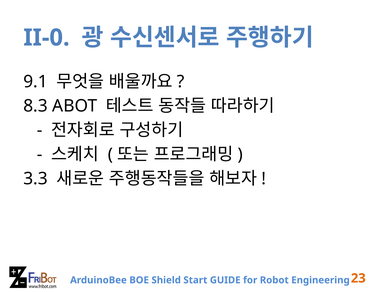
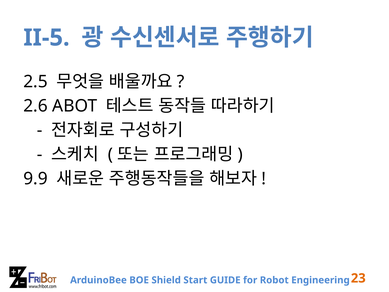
II-0: II-0 -> II-5
9.1: 9.1 -> 2.5
8.3: 8.3 -> 2.6
3.3: 3.3 -> 9.9
